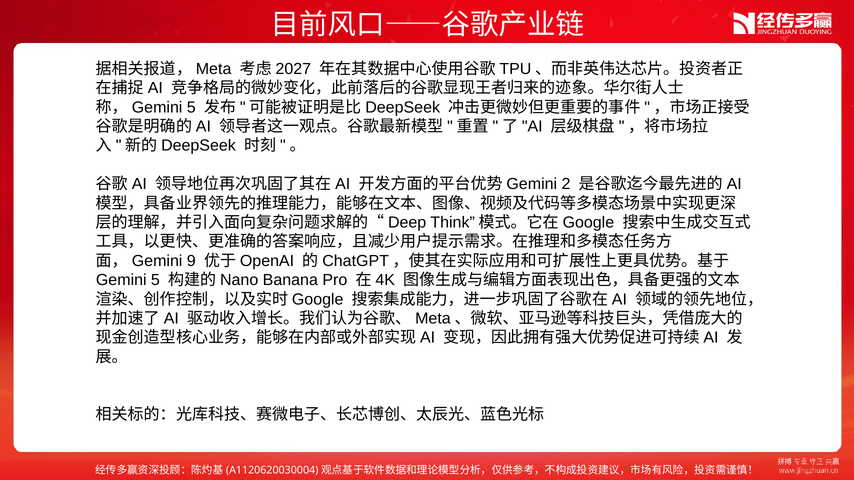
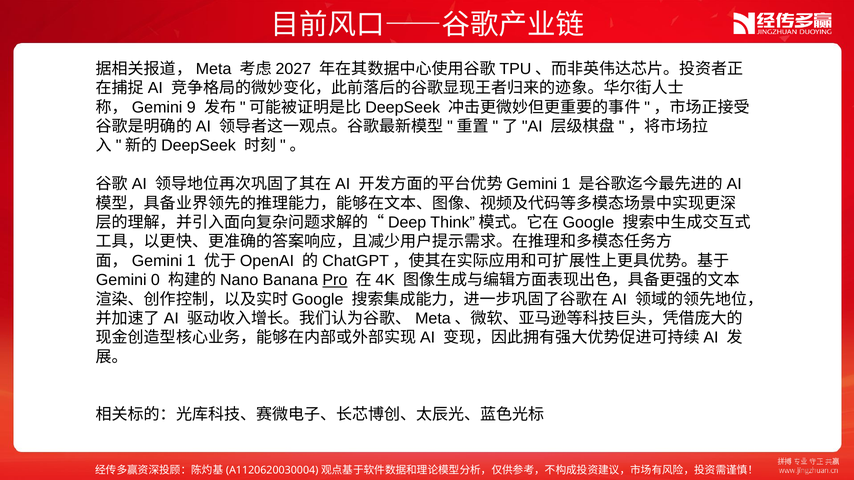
5 at (191, 107): 5 -> 9
2 at (566, 184): 2 -> 1
9 at (191, 261): 9 -> 1
5 at (155, 280): 5 -> 0
Pro underline: none -> present
